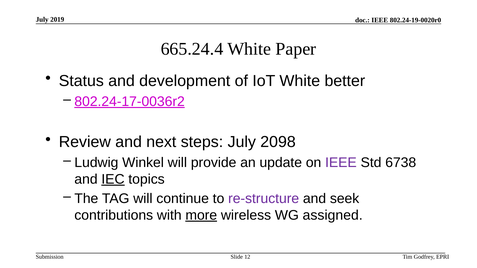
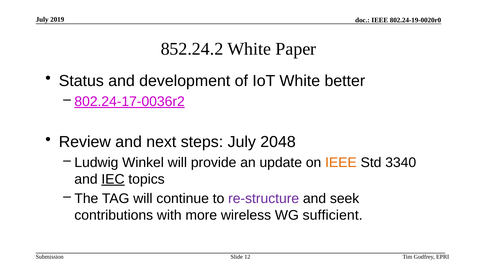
665.24.4: 665.24.4 -> 852.24.2
2098: 2098 -> 2048
IEEE at (341, 163) colour: purple -> orange
6738: 6738 -> 3340
more underline: present -> none
assigned: assigned -> sufficient
